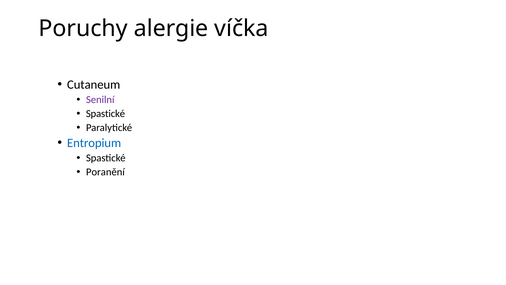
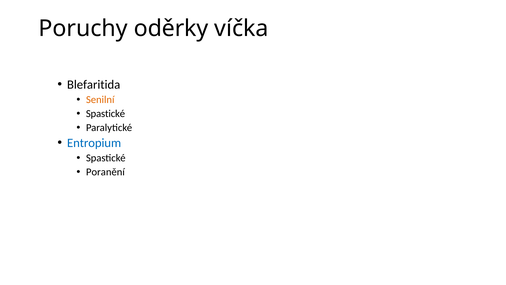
alergie: alergie -> oděrky
Cutaneum: Cutaneum -> Blefaritida
Senilní colour: purple -> orange
